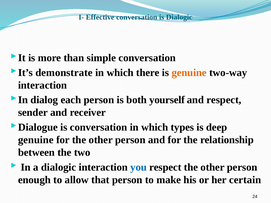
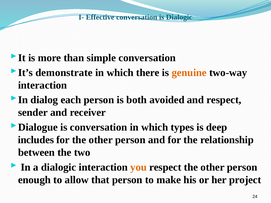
yourself: yourself -> avoided
genuine at (36, 140): genuine -> includes
you colour: blue -> orange
certain: certain -> project
